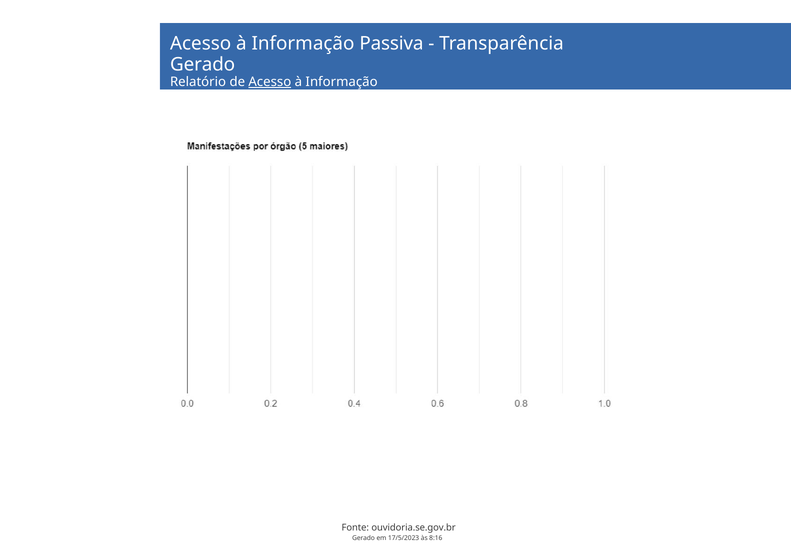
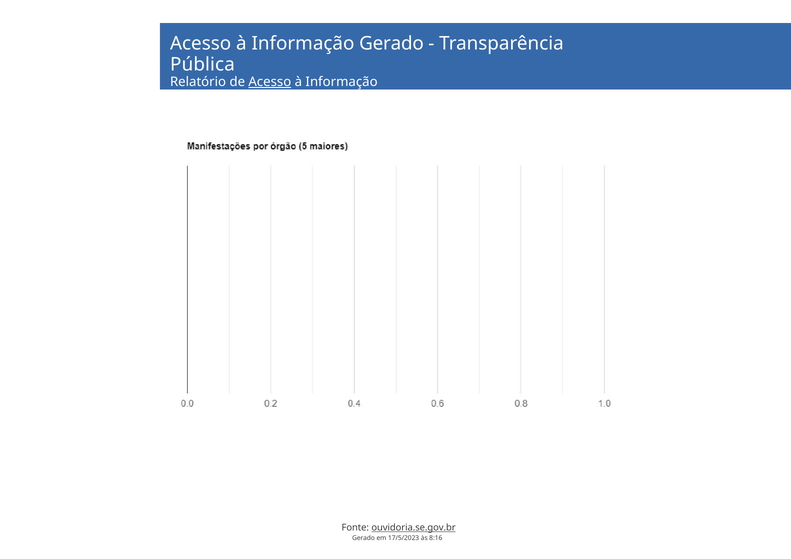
Informação Passiva: Passiva -> Gerado
Gerado at (203, 65): Gerado -> Pública
ouvidoria.se.gov.br underline: none -> present
